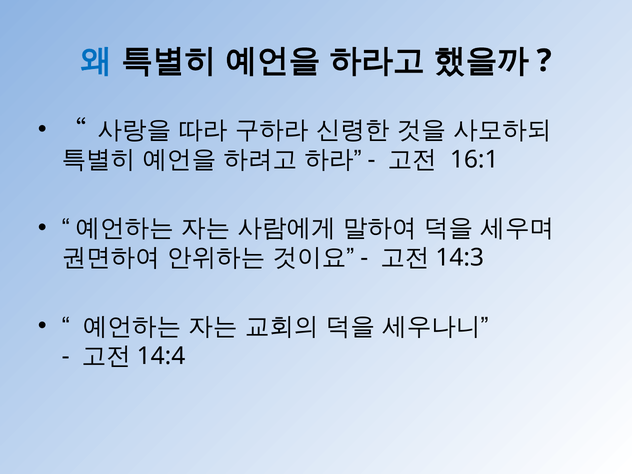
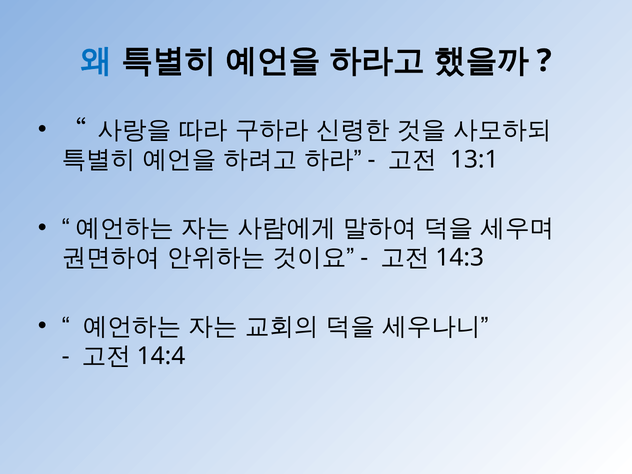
16:1: 16:1 -> 13:1
